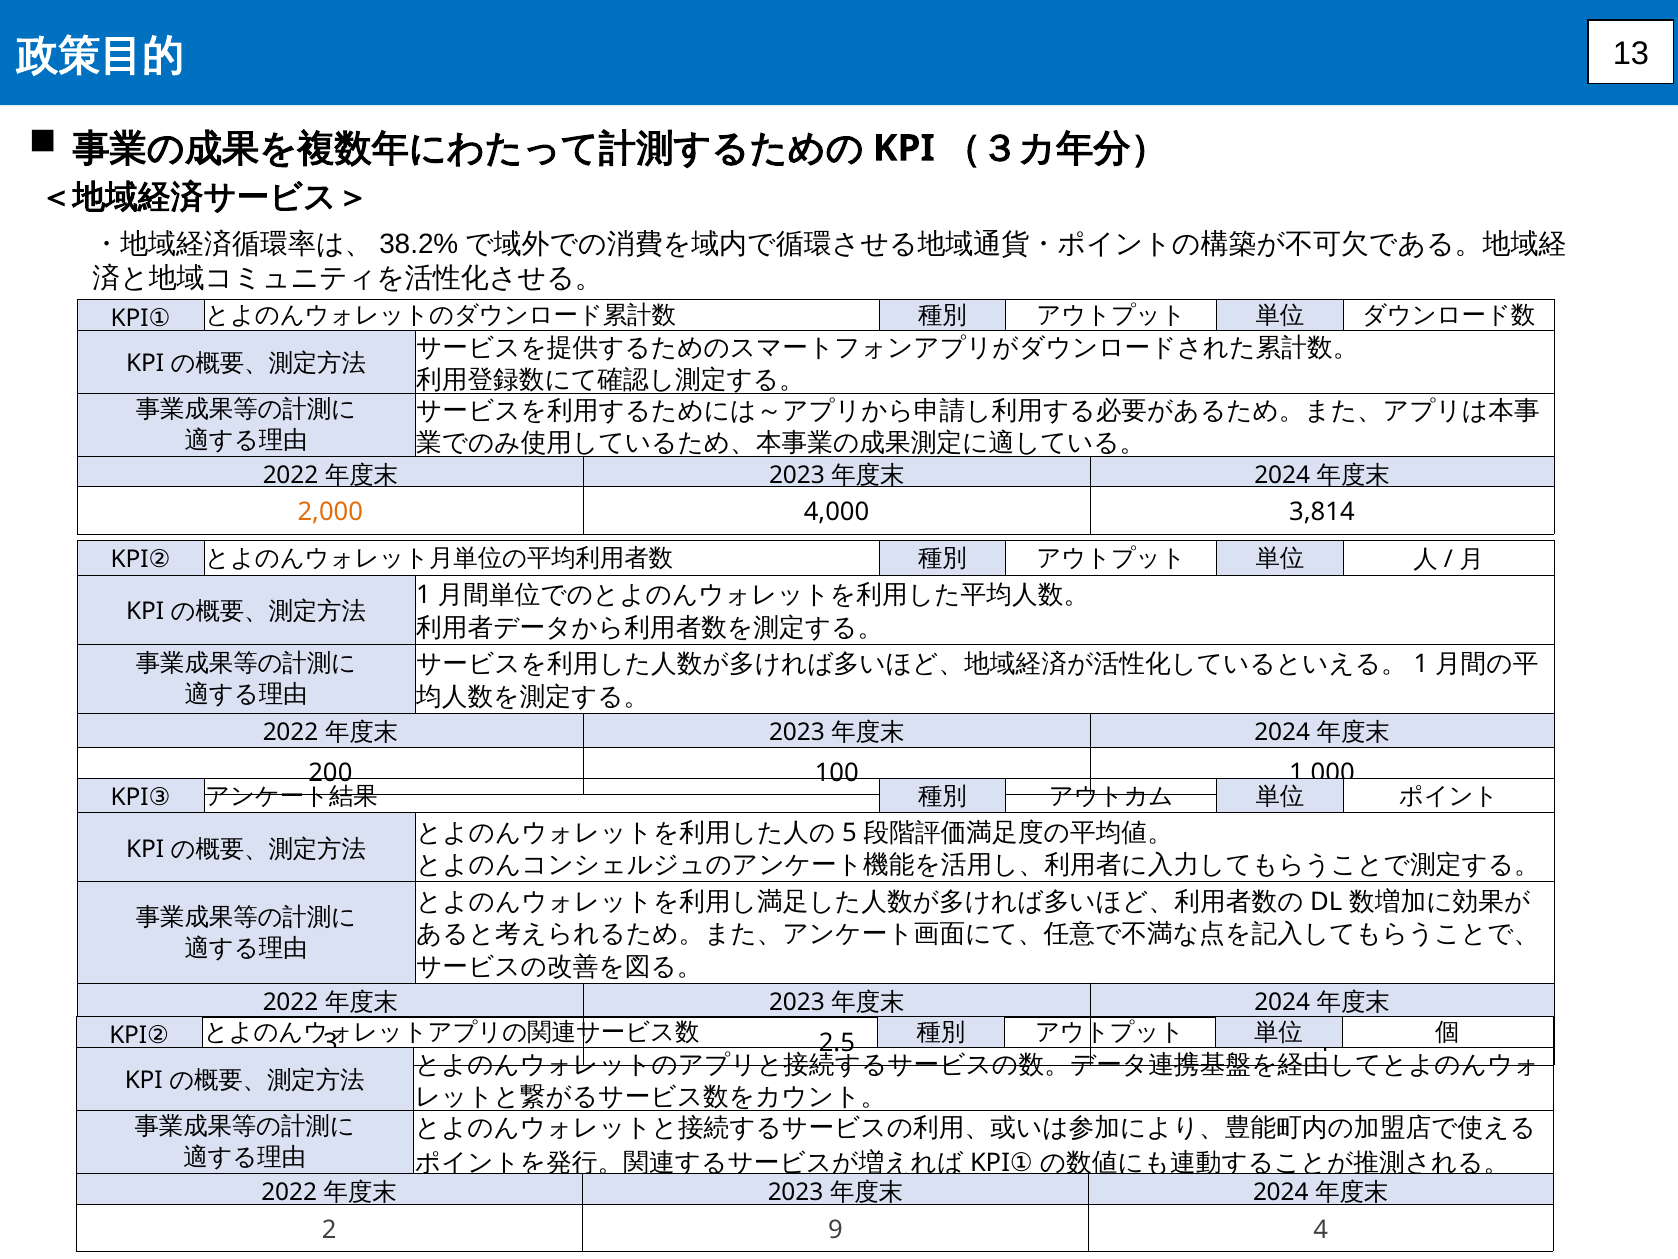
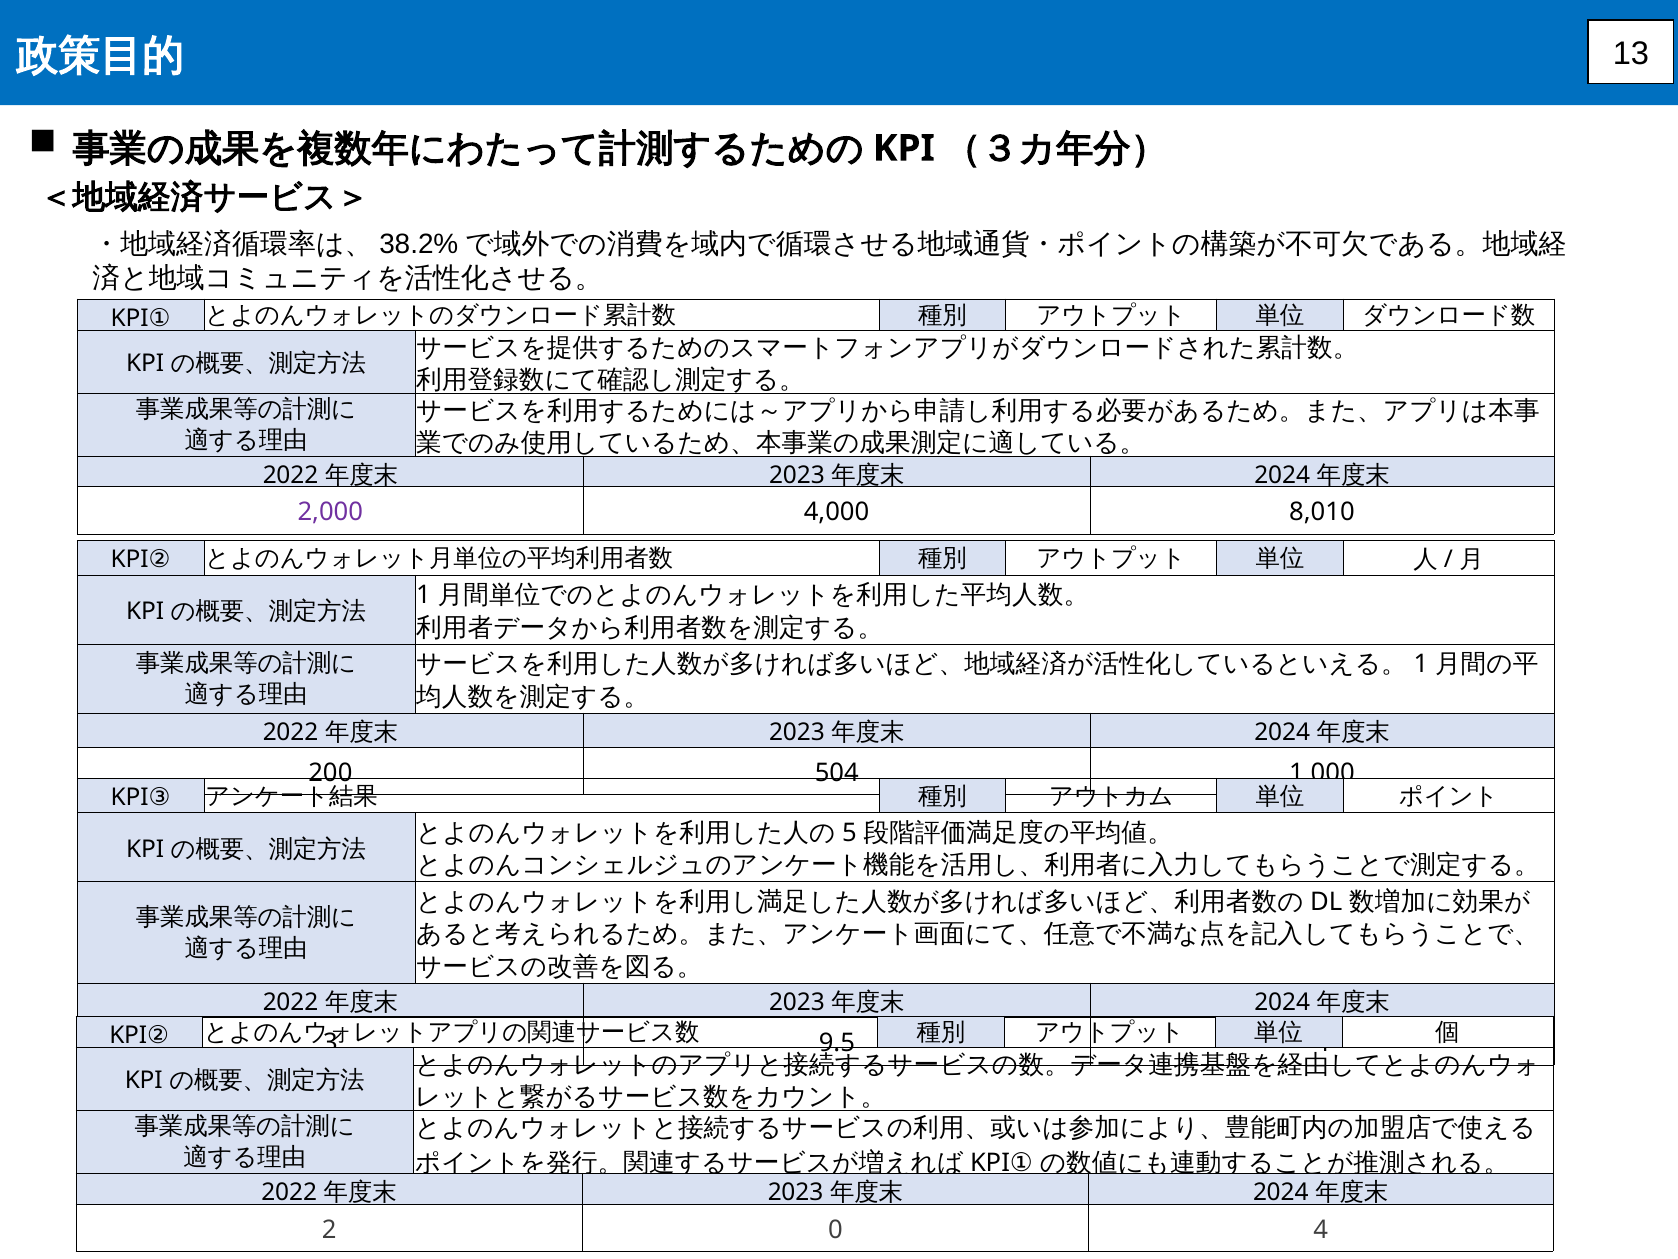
2,000 colour: orange -> purple
3,814: 3,814 -> 8,010
100: 100 -> 504
2.5: 2.5 -> 9.5
9: 9 -> 0
